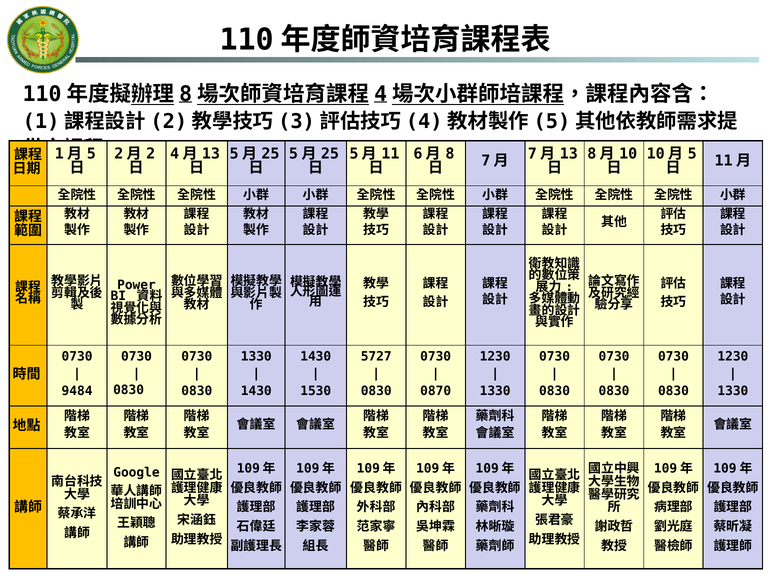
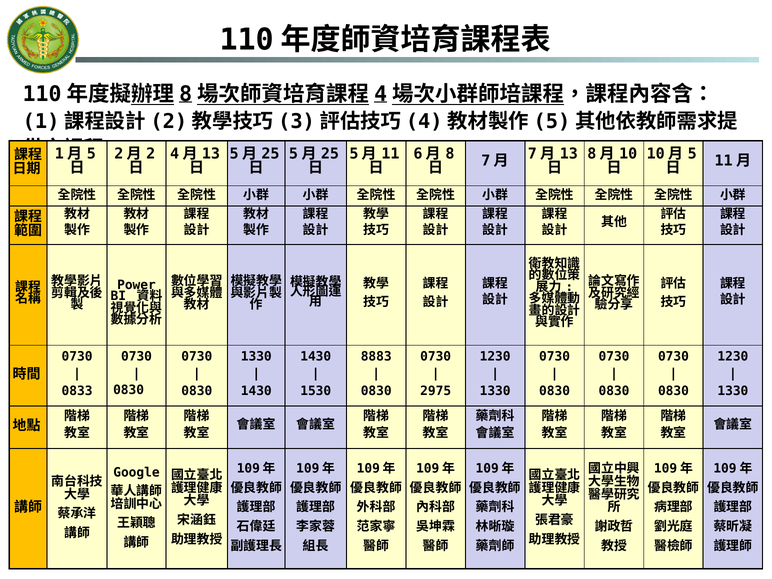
5727: 5727 -> 8883
9484: 9484 -> 0833
0870: 0870 -> 2975
